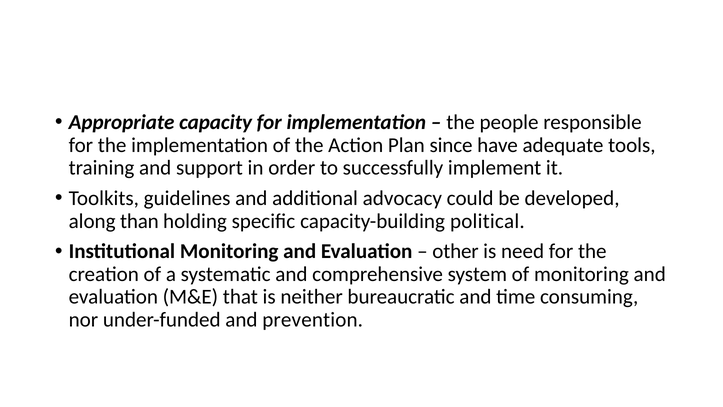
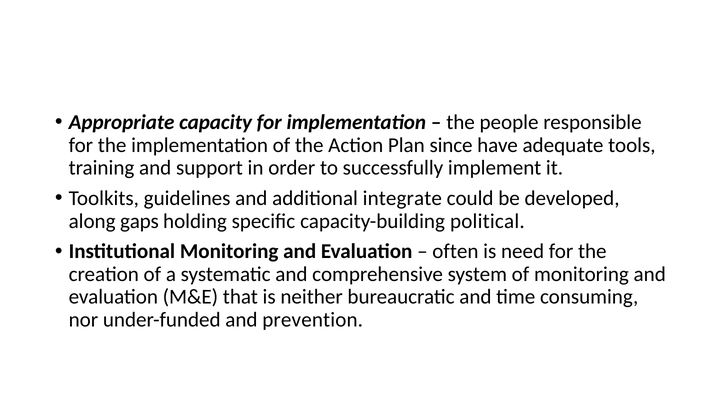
advocacy: advocacy -> integrate
than: than -> gaps
other: other -> often
